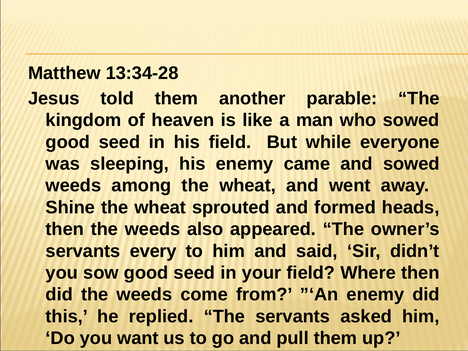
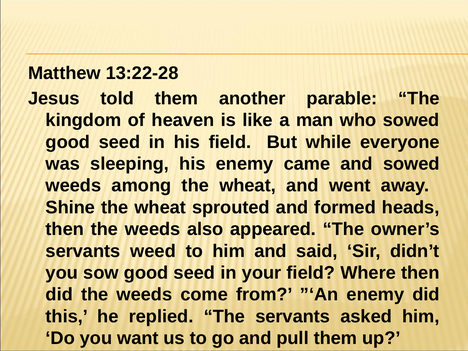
13:34-28: 13:34-28 -> 13:22-28
every: every -> weed
